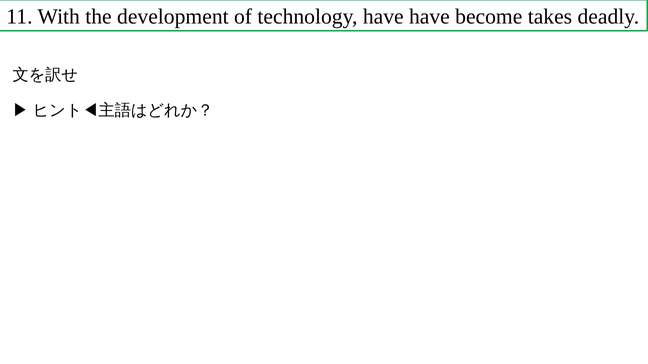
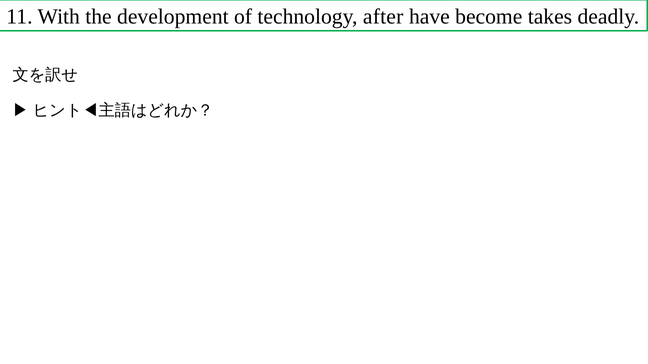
technology have: have -> after
